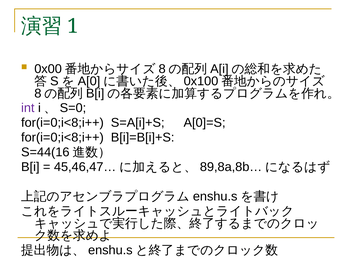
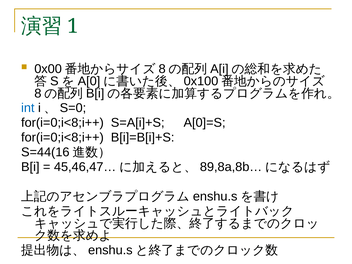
int colour: purple -> blue
